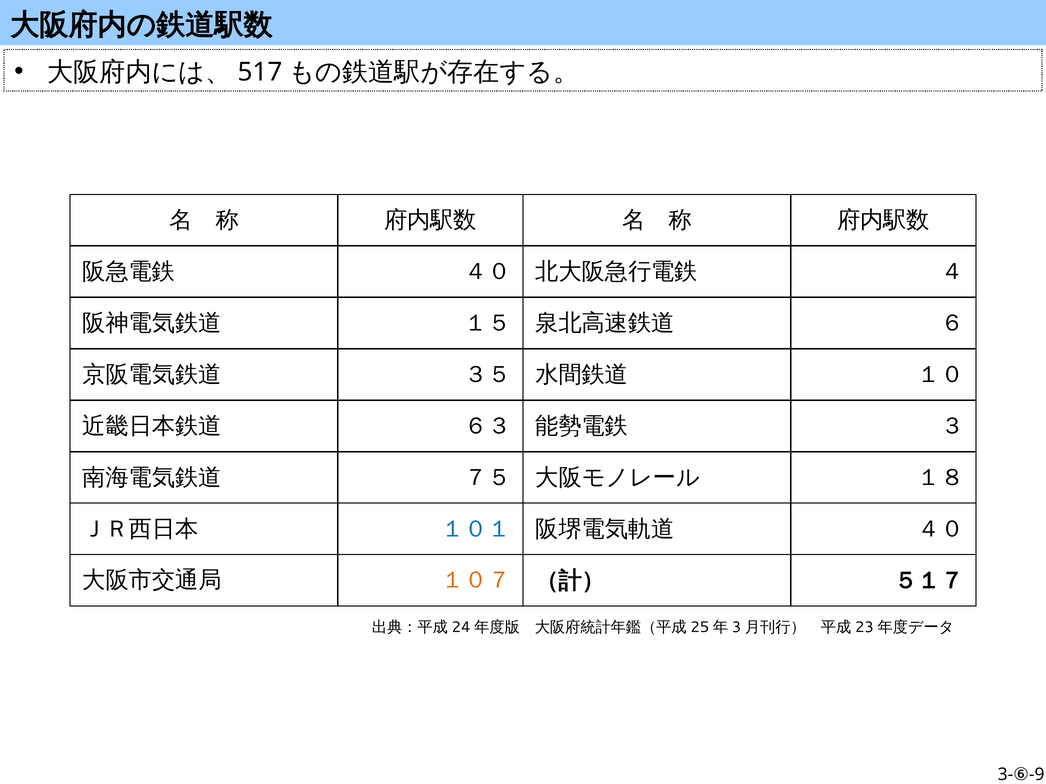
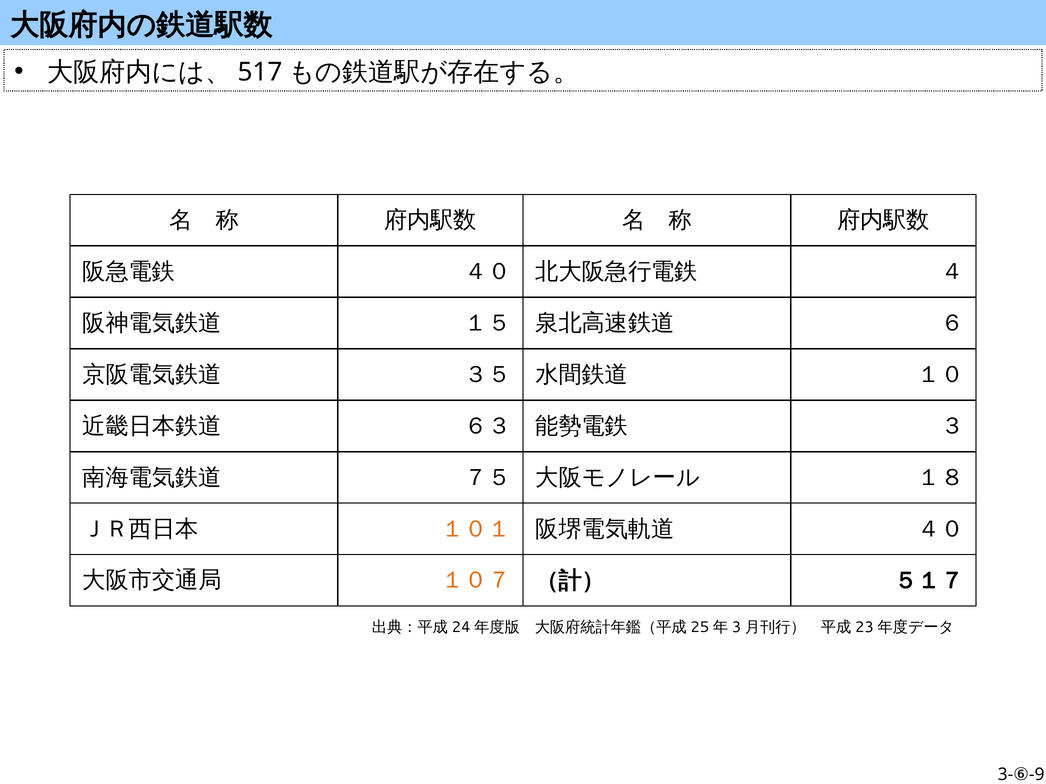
１０１ colour: blue -> orange
